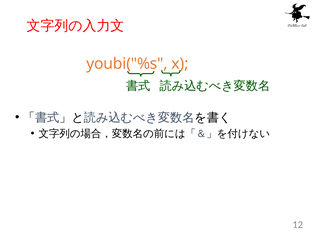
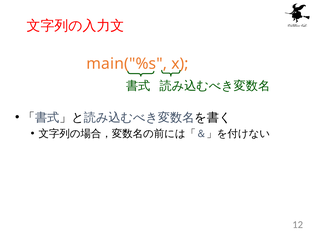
youbi("%s: youbi("%s -> main("%s
